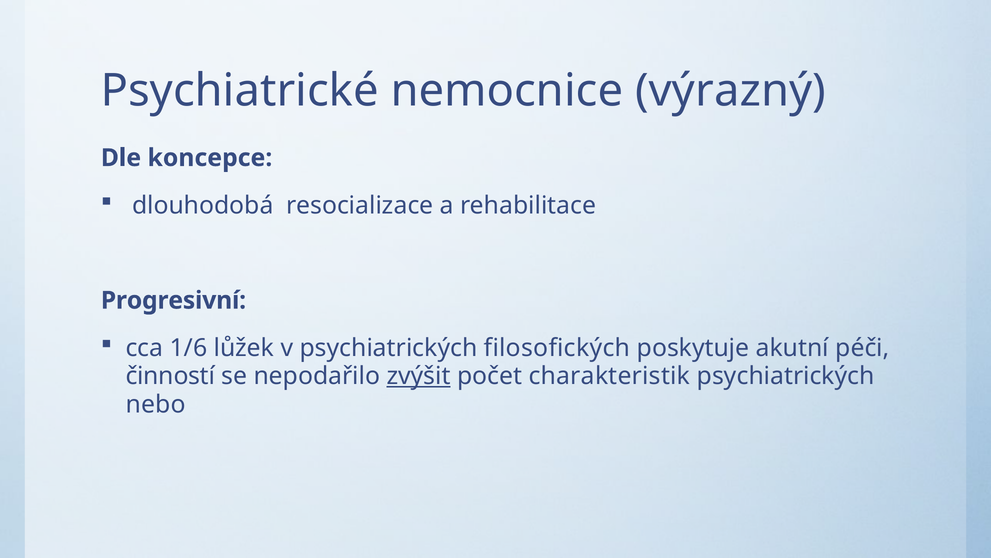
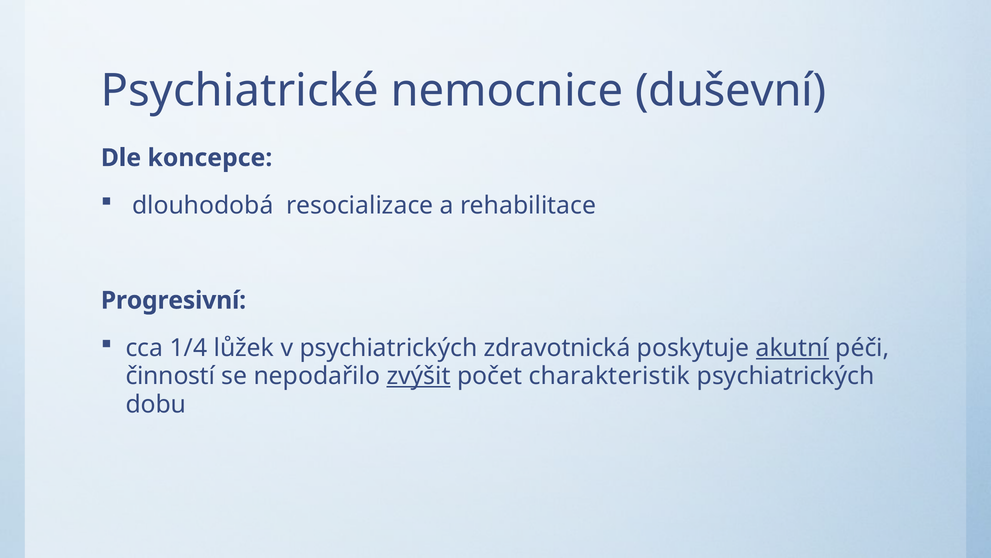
výrazný: výrazný -> duševní
1/6: 1/6 -> 1/4
filosofických: filosofických -> zdravotnická
akutní underline: none -> present
nebo: nebo -> dobu
